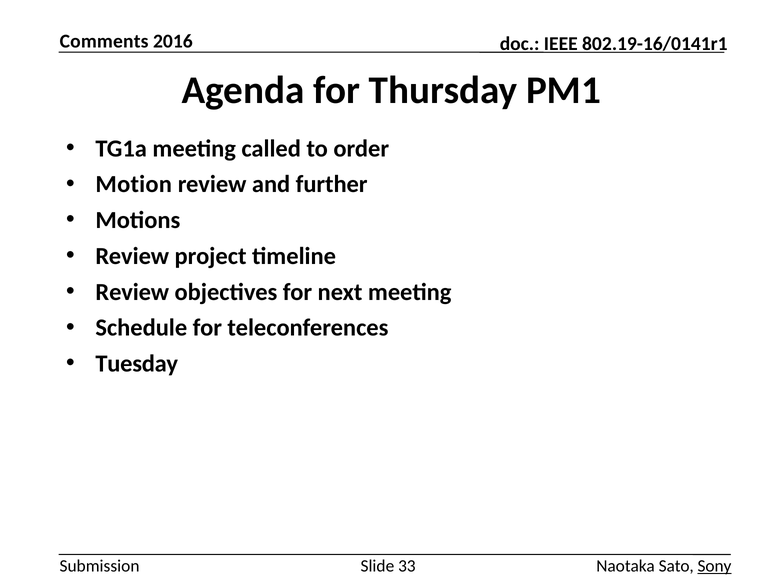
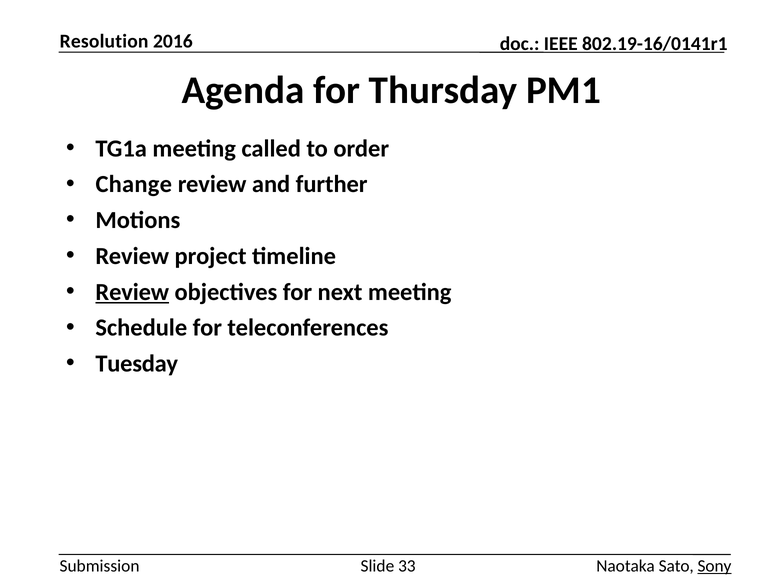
Comments: Comments -> Resolution
Motion: Motion -> Change
Review at (132, 292) underline: none -> present
